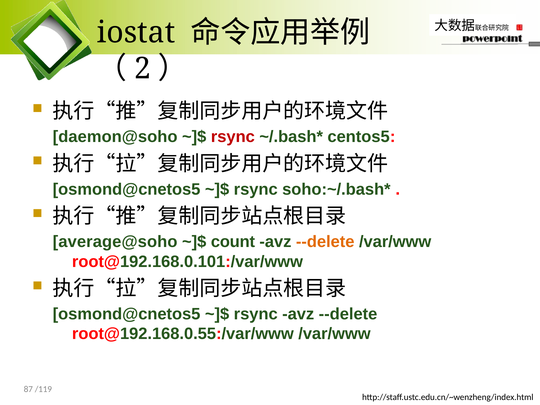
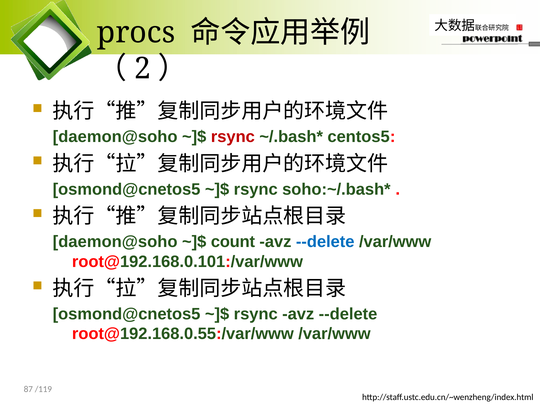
iostat: iostat -> procs
average@soho at (115, 242): average@soho -> daemon@soho
--delete at (325, 242) colour: orange -> blue
